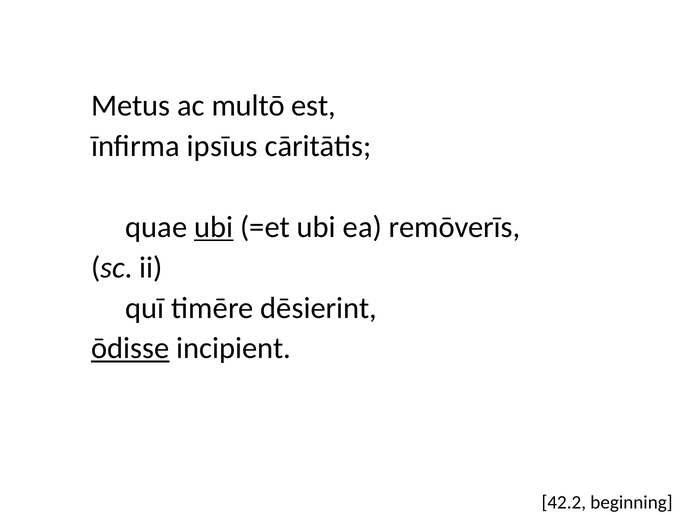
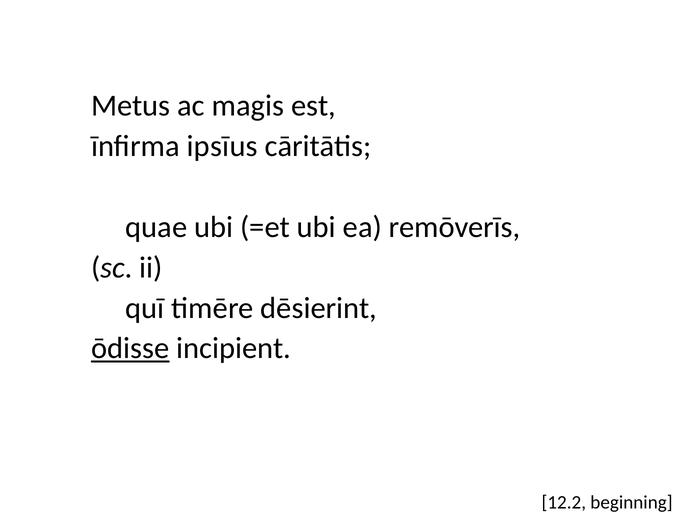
multō: multō -> magis
ubi at (214, 227) underline: present -> none
42.2: 42.2 -> 12.2
